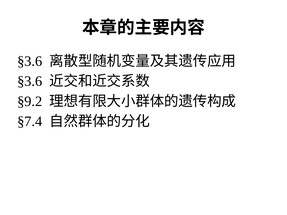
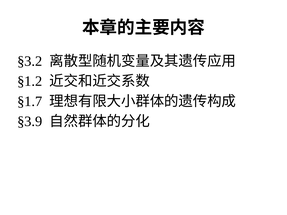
§3.6 at (30, 61): §3.6 -> §3.2
§3.6 at (30, 81): §3.6 -> §1.2
§9.2: §9.2 -> §1.7
§7.4: §7.4 -> §3.9
